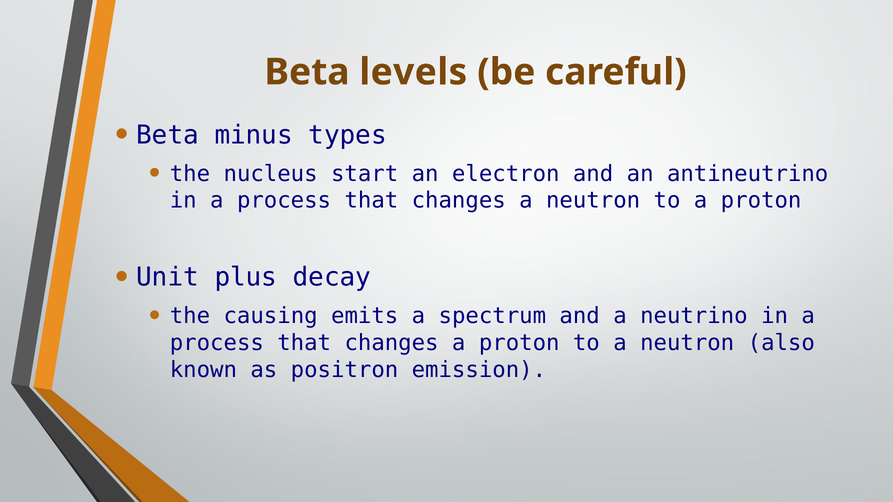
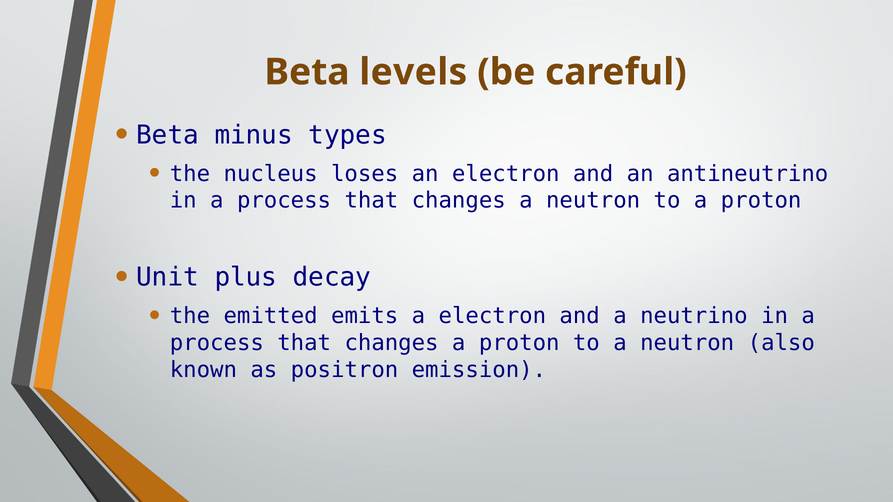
start: start -> loses
causing: causing -> emitted
a spectrum: spectrum -> electron
